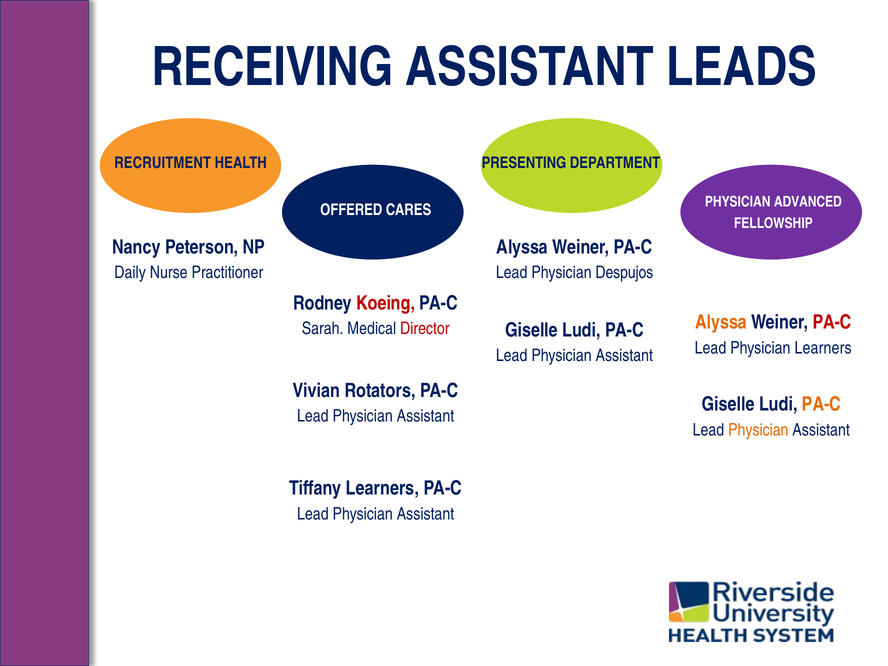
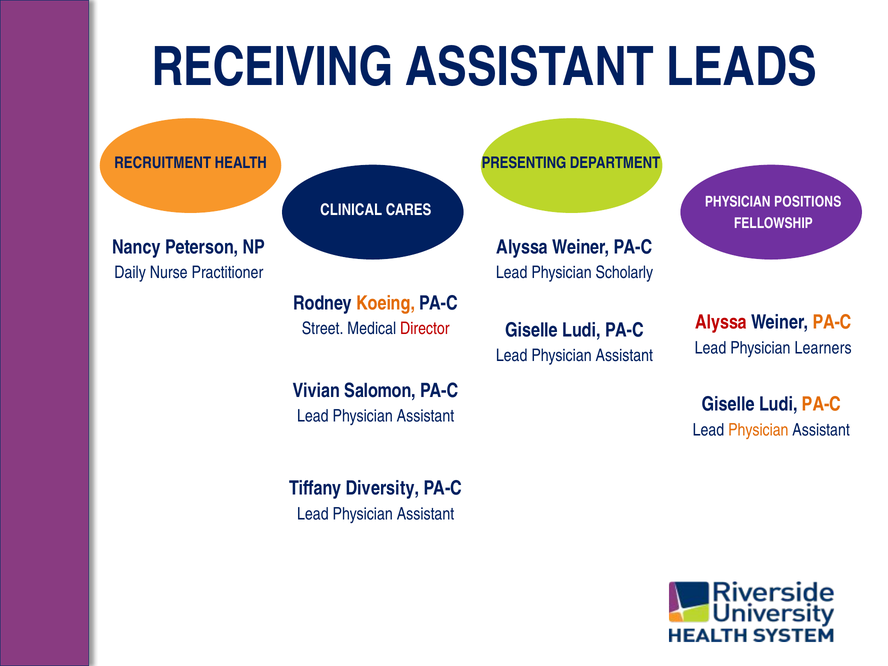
ADVANCED: ADVANCED -> POSITIONS
OFFERED: OFFERED -> CLINICAL
Despujos: Despujos -> Scholarly
Koeing colour: red -> orange
Alyssa at (721, 322) colour: orange -> red
PA-C at (832, 322) colour: red -> orange
Sarah: Sarah -> Street
Rotators: Rotators -> Salomon
Tiffany Learners: Learners -> Diversity
